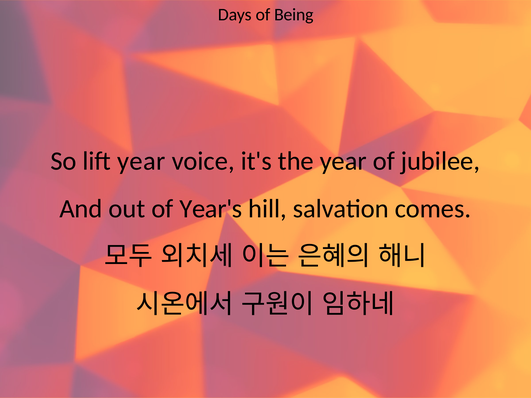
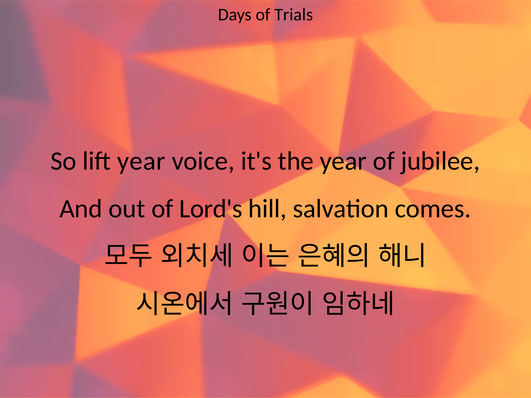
Being: Being -> Trials
Year's: Year's -> Lord's
